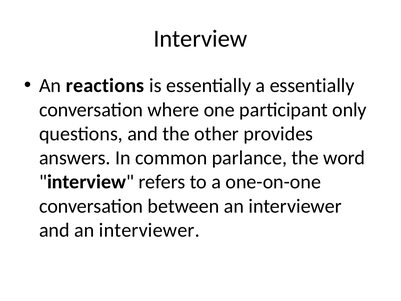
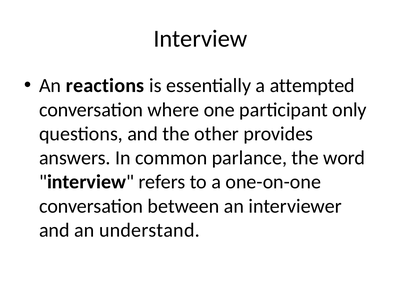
a essentially: essentially -> attempted
and an interviewer: interviewer -> understand
